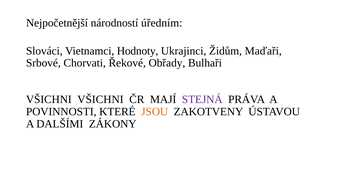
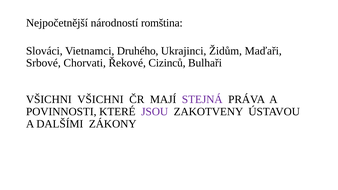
úředním: úředním -> romština
Hodnoty: Hodnoty -> Druhého
Obřady: Obřady -> Cizinců
JSOU colour: orange -> purple
